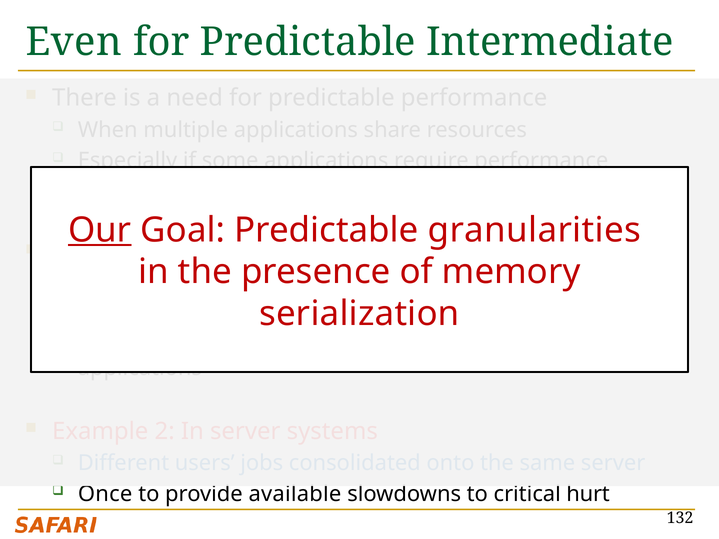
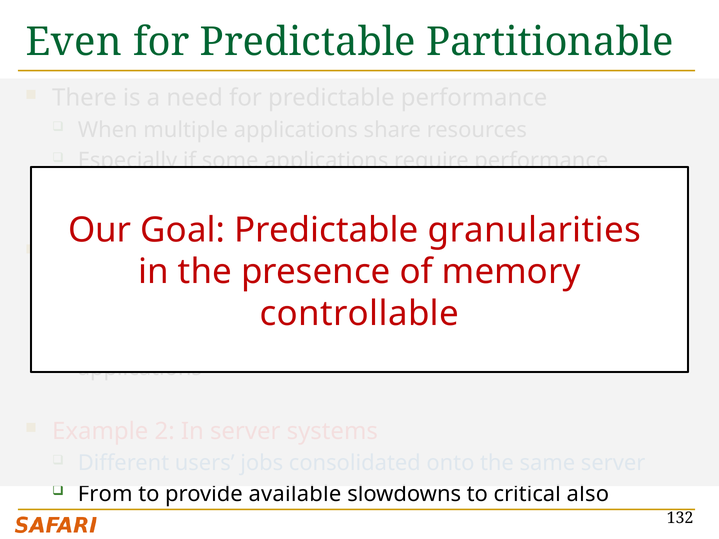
Intermediate: Intermediate -> Partitionable
Our underline: present -> none
serialization: serialization -> controllable
Once: Once -> From
hurt: hurt -> also
